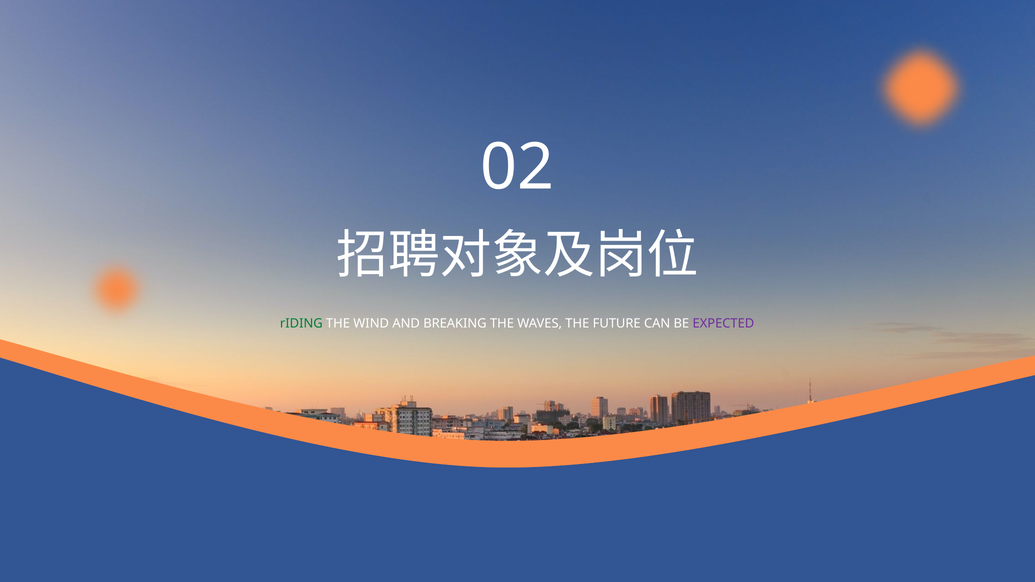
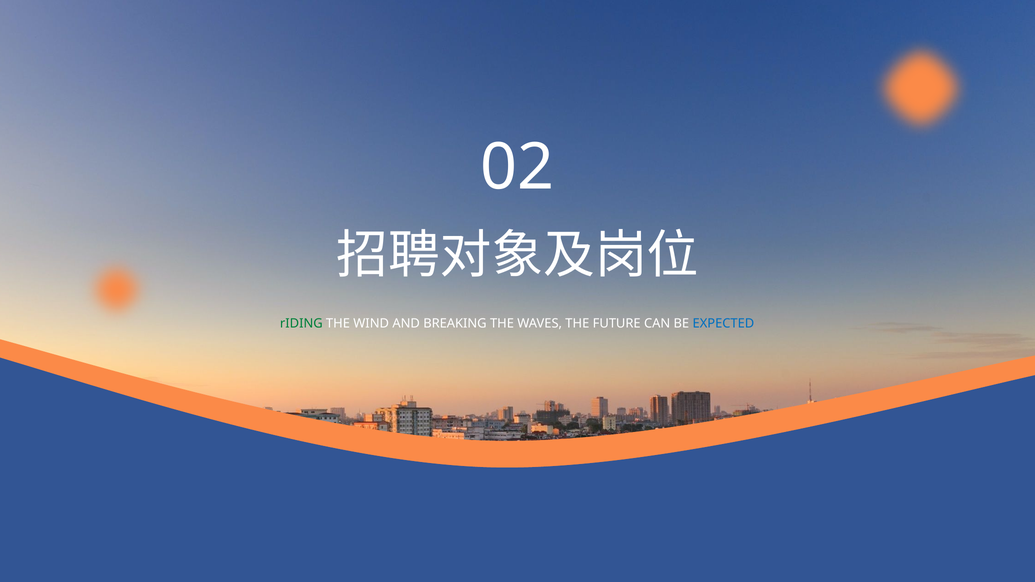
EXPECTED colour: purple -> blue
